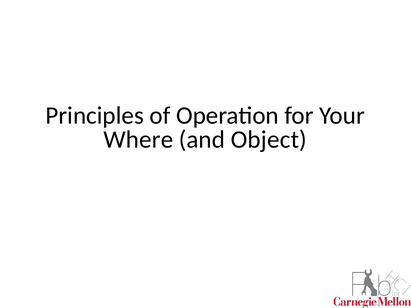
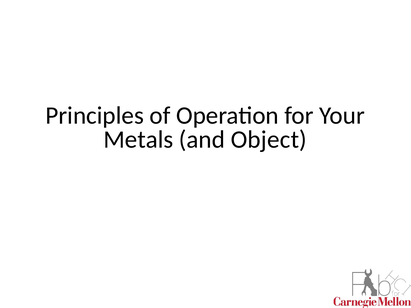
Where: Where -> Metals
